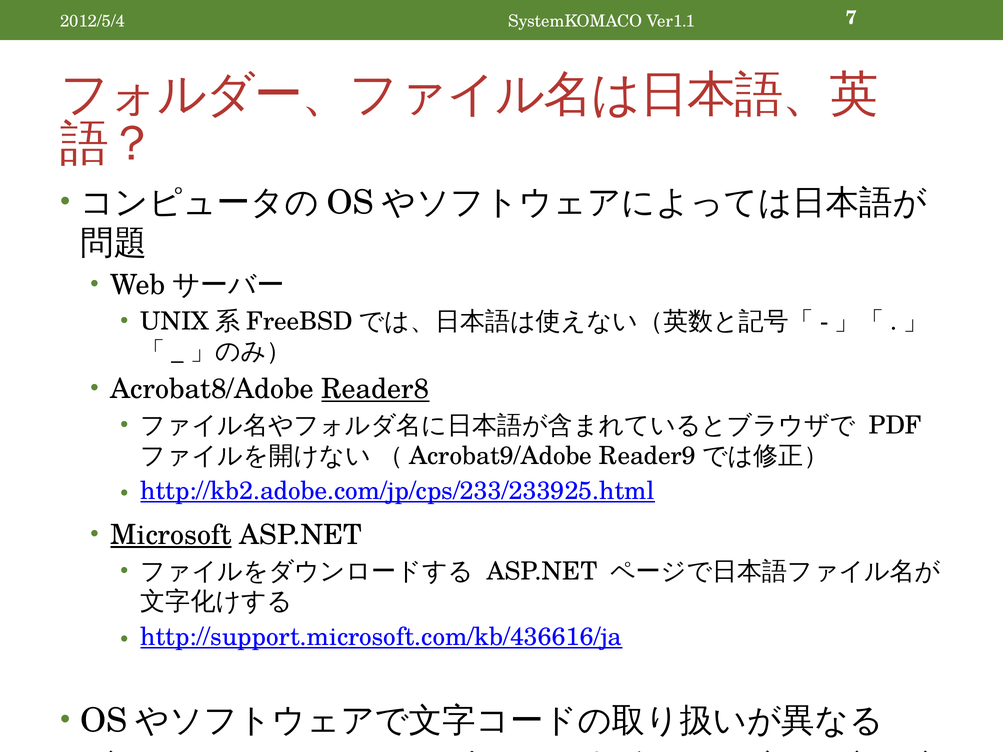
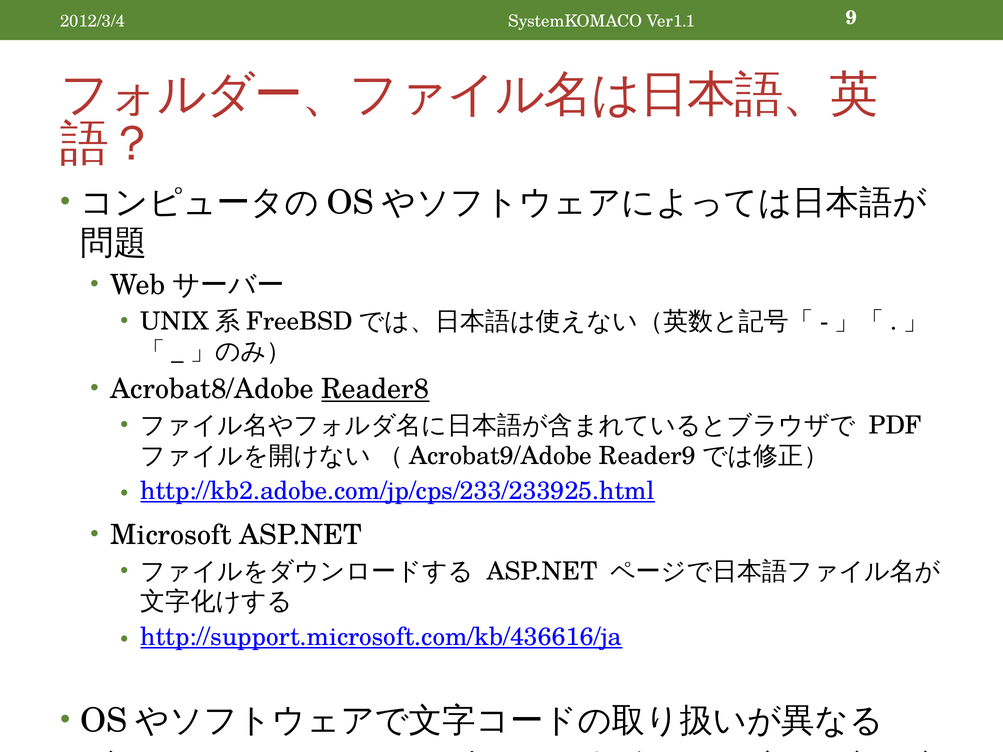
2012/5/4: 2012/5/4 -> 2012/3/4
7: 7 -> 9
Microsoft underline: present -> none
